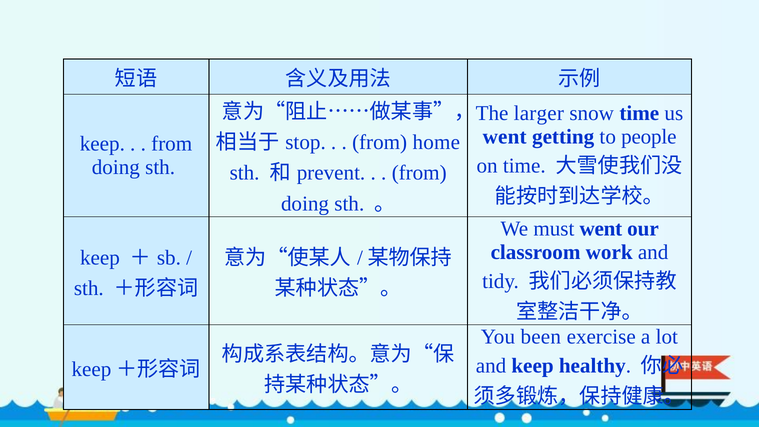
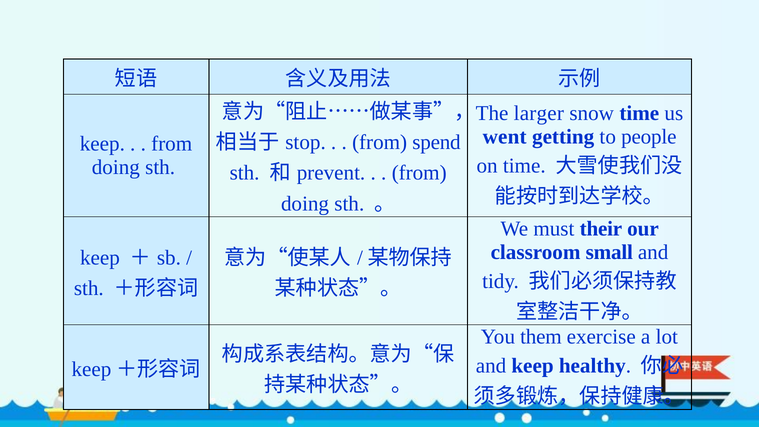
home: home -> spend
must went: went -> their
work: work -> small
been: been -> them
